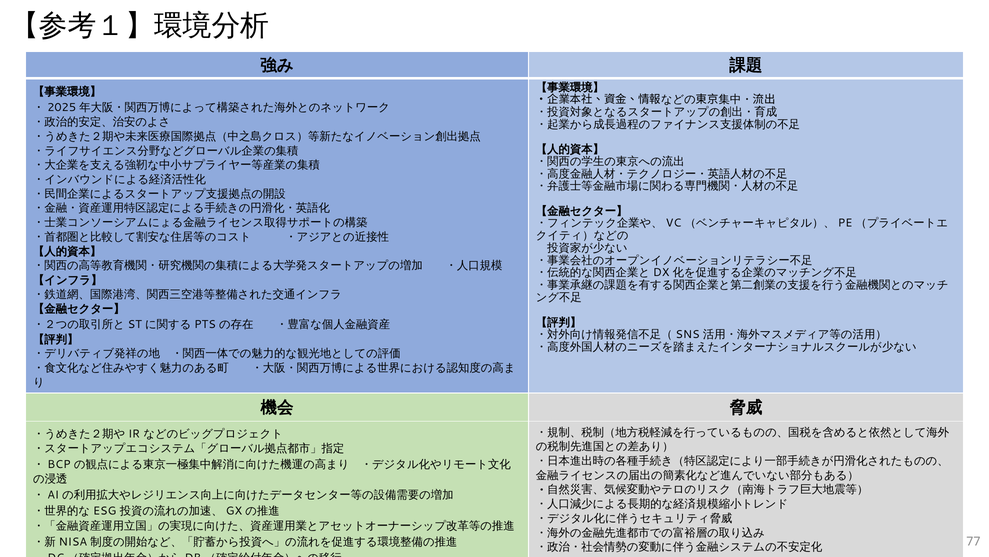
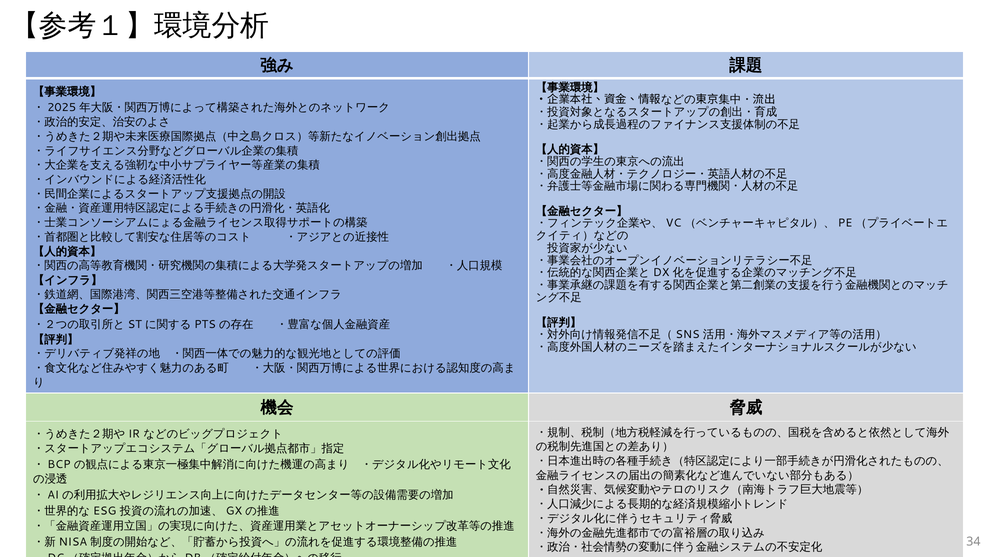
77: 77 -> 34
